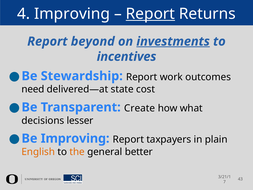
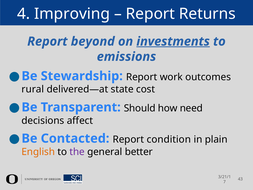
Report at (150, 14) underline: present -> none
incentives: incentives -> emissions
need: need -> rural
Create: Create -> Should
what: what -> need
lesser: lesser -> affect
Be Improving: Improving -> Contacted
taxpayers: taxpayers -> condition
the colour: orange -> purple
